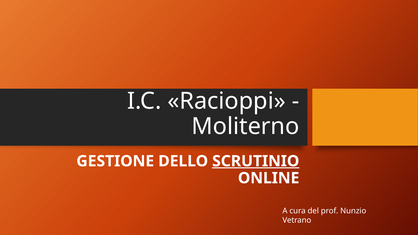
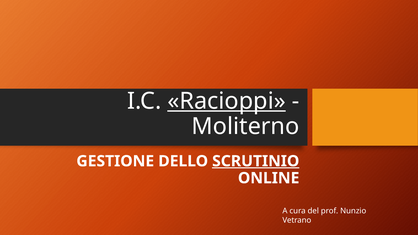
Racioppi underline: none -> present
